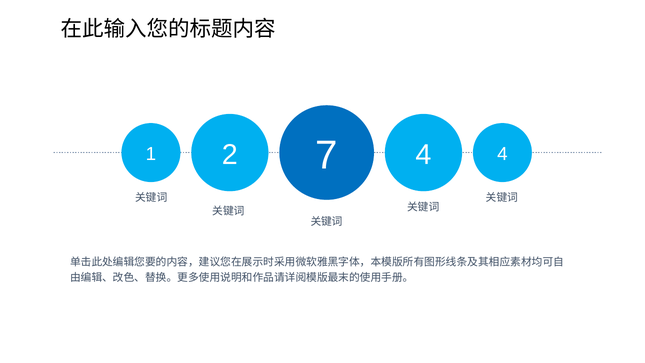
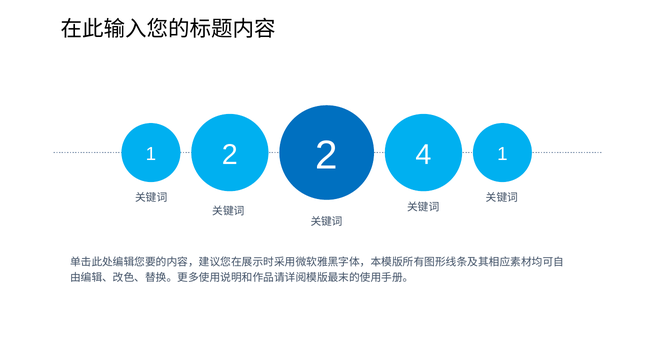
2 7: 7 -> 2
4 4: 4 -> 1
